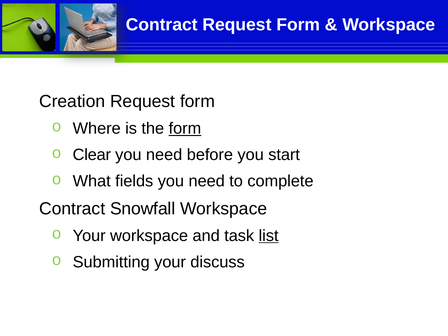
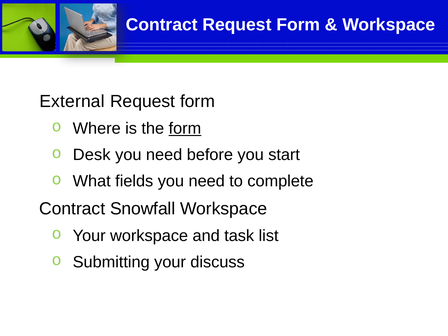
Creation: Creation -> External
Clear: Clear -> Desk
list underline: present -> none
